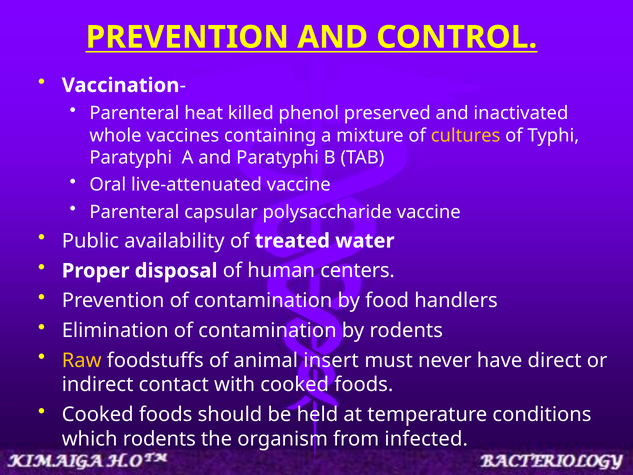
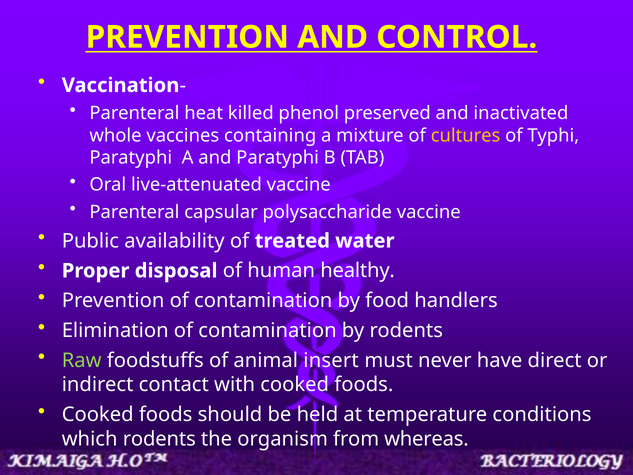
centers: centers -> healthy
Raw colour: yellow -> light green
infected: infected -> whereas
